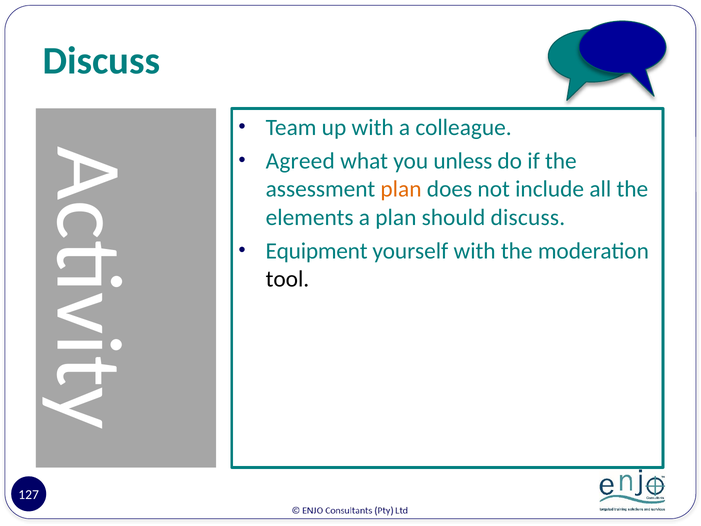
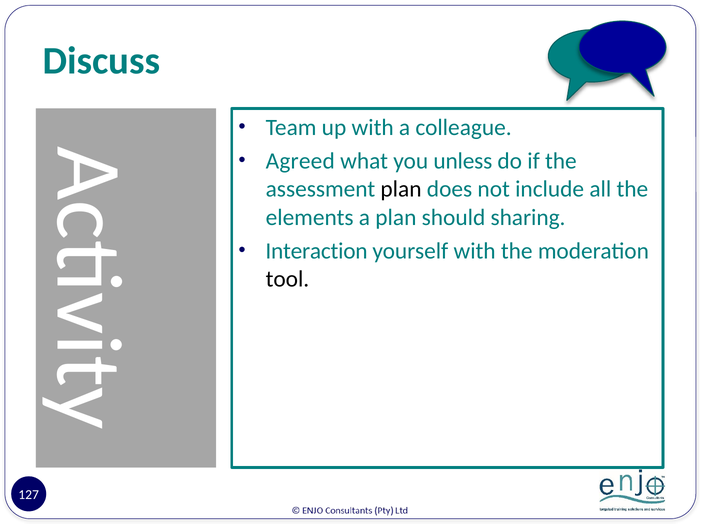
plan at (401, 189) colour: orange -> black
should discuss: discuss -> sharing
Equipment: Equipment -> Interaction
